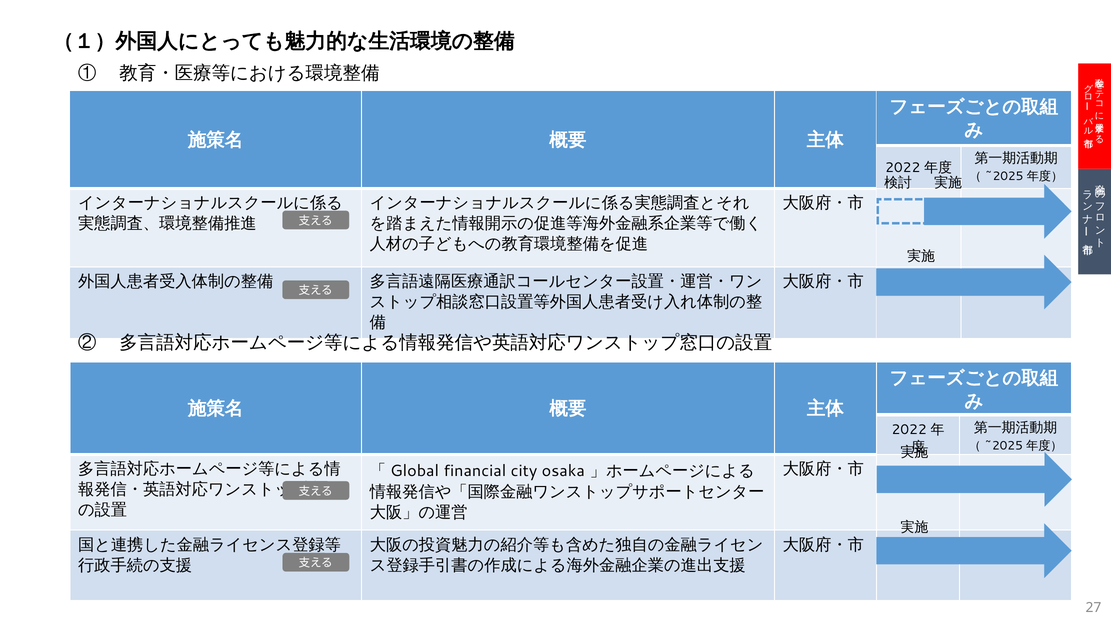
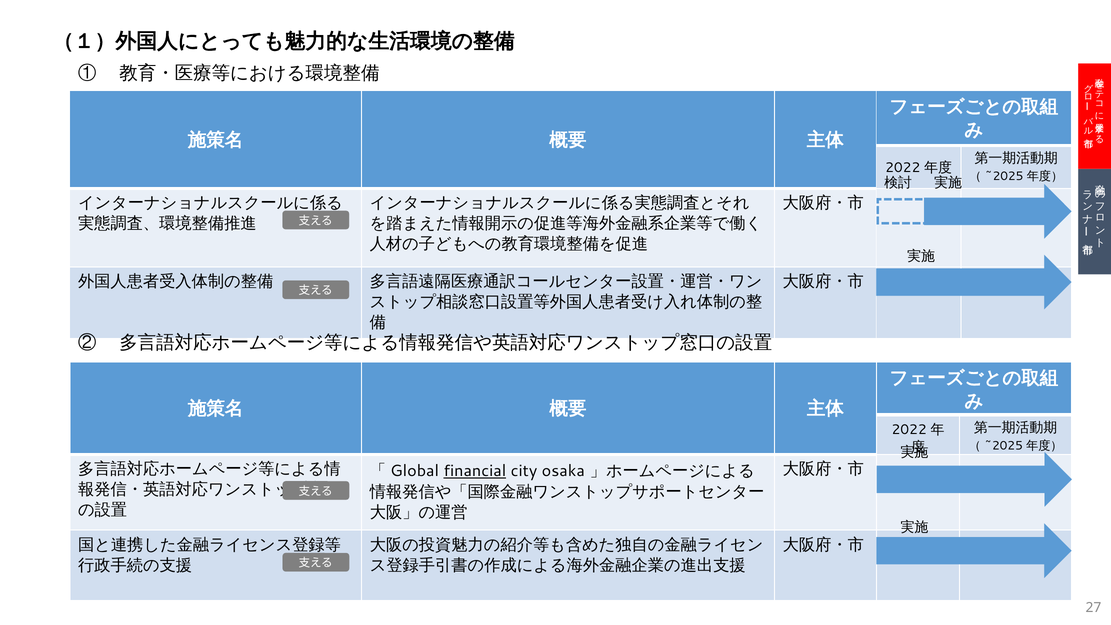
financial underline: none -> present
